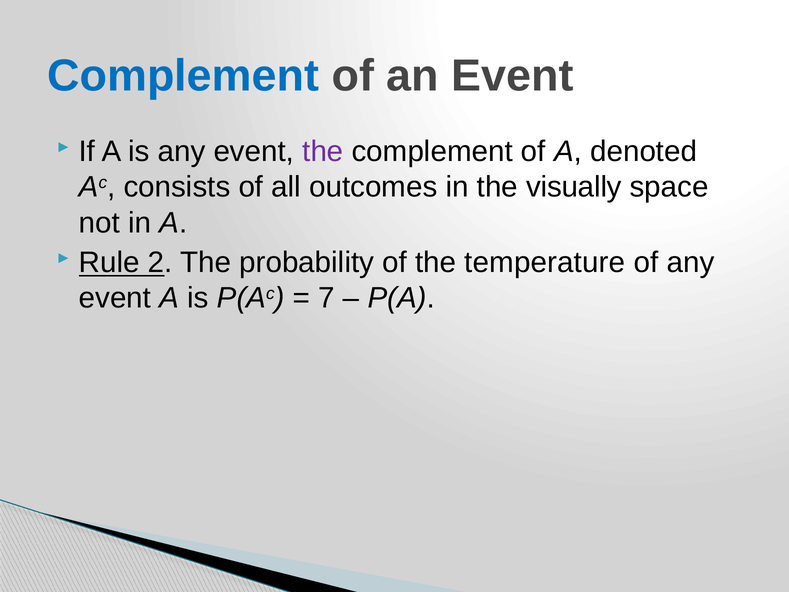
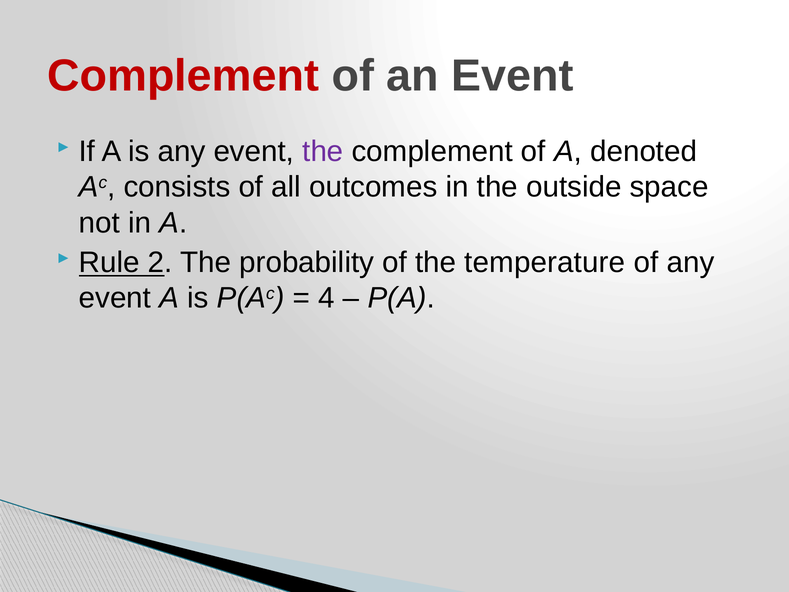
Complement at (183, 76) colour: blue -> red
visually: visually -> outside
7: 7 -> 4
